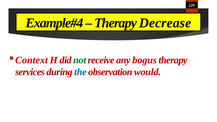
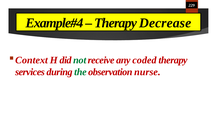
bogus: bogus -> coded
the colour: blue -> green
would: would -> nurse
